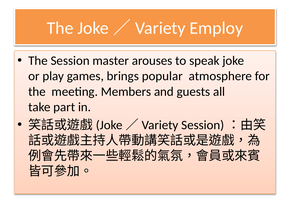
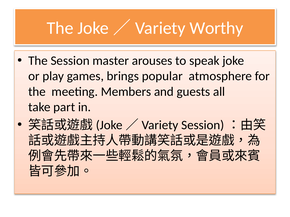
Employ: Employ -> Worthy
